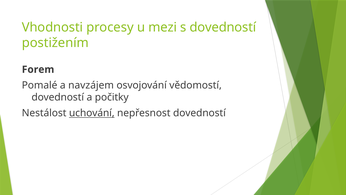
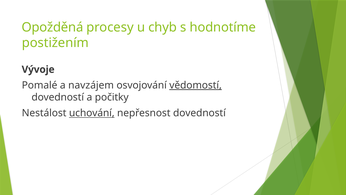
Vhodnosti: Vhodnosti -> Opožděná
mezi: mezi -> chyb
s dovedností: dovedností -> hodnotíme
Forem: Forem -> Vývoje
vědomostí underline: none -> present
